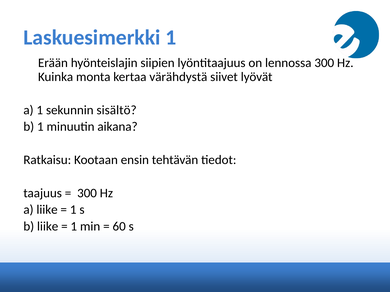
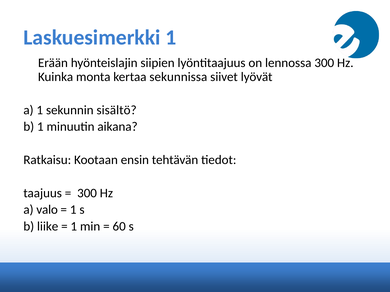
värähdystä: värähdystä -> sekunnissa
a liike: liike -> valo
